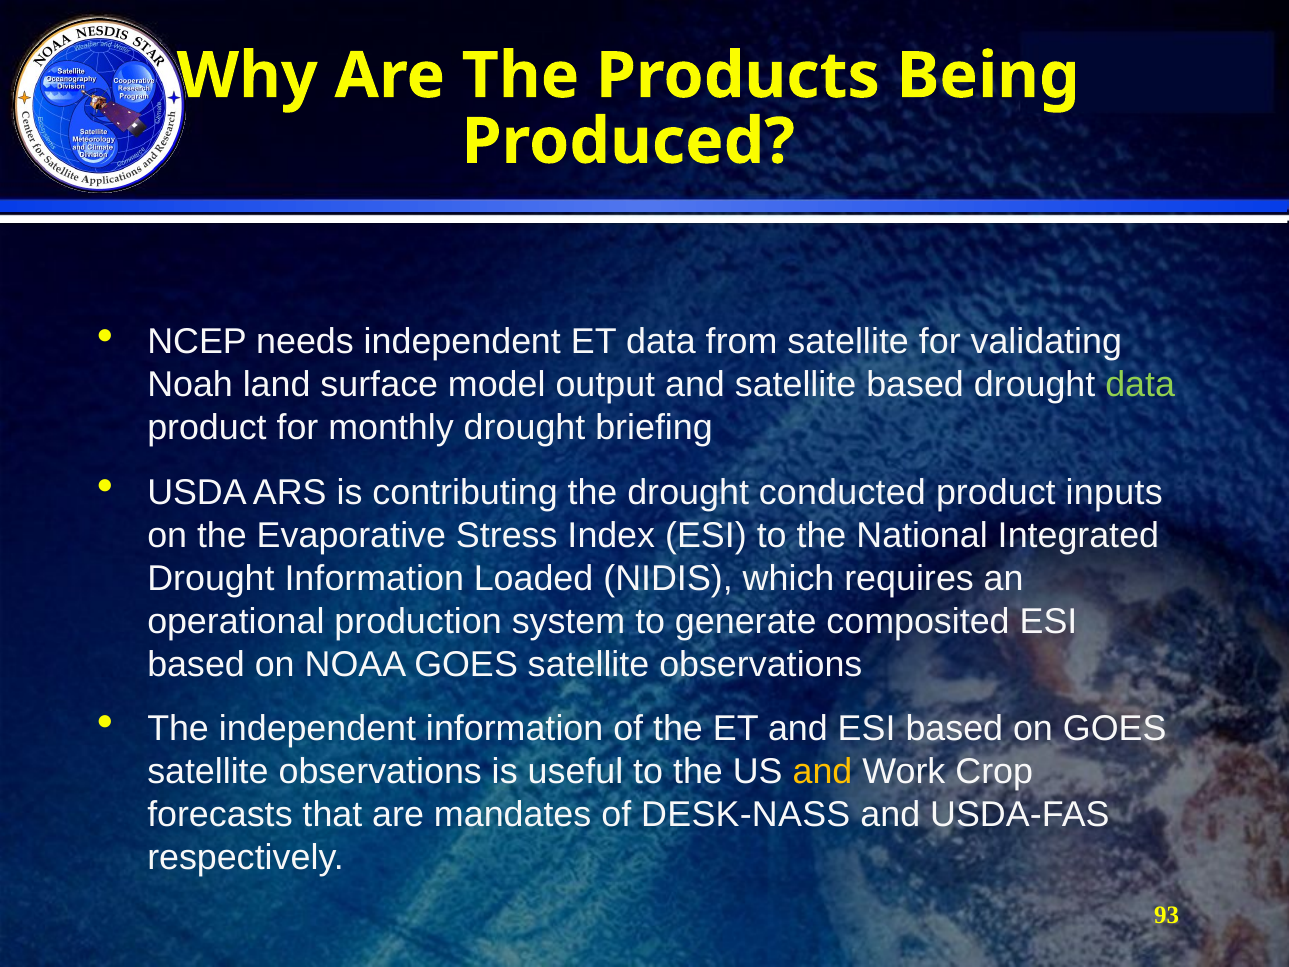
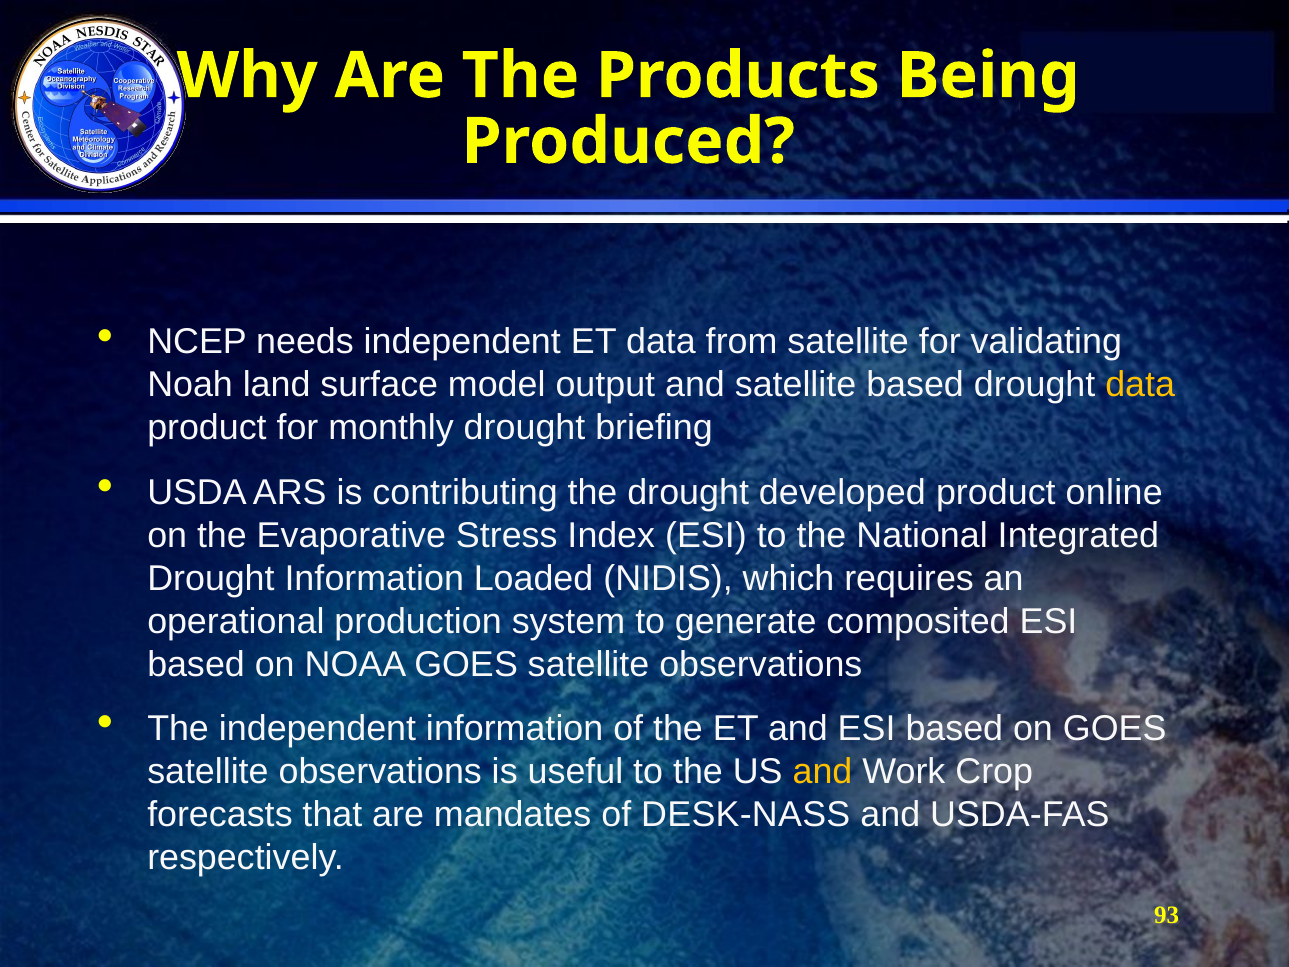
data at (1140, 385) colour: light green -> yellow
conducted: conducted -> developed
inputs: inputs -> online
